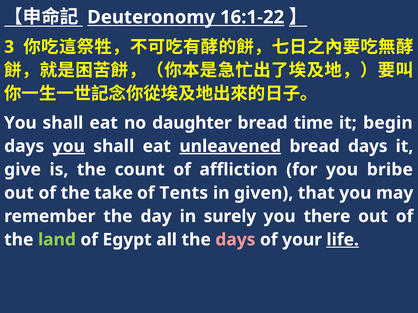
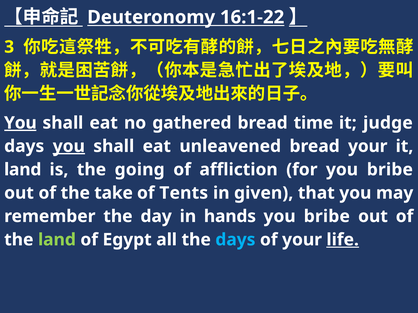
You at (20, 123) underline: none -> present
daughter: daughter -> gathered
begin: begin -> judge
unleavened underline: present -> none
bread days: days -> your
give at (23, 170): give -> land
count: count -> going
surely: surely -> hands
there at (327, 217): there -> bribe
days at (235, 240) colour: pink -> light blue
